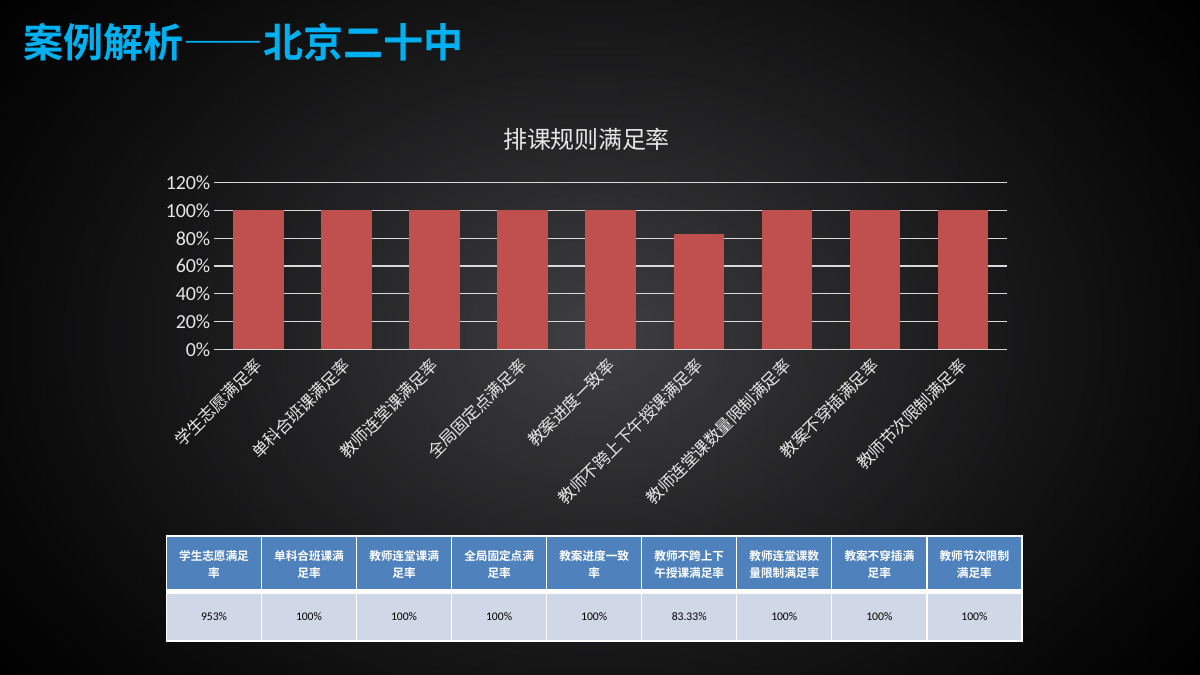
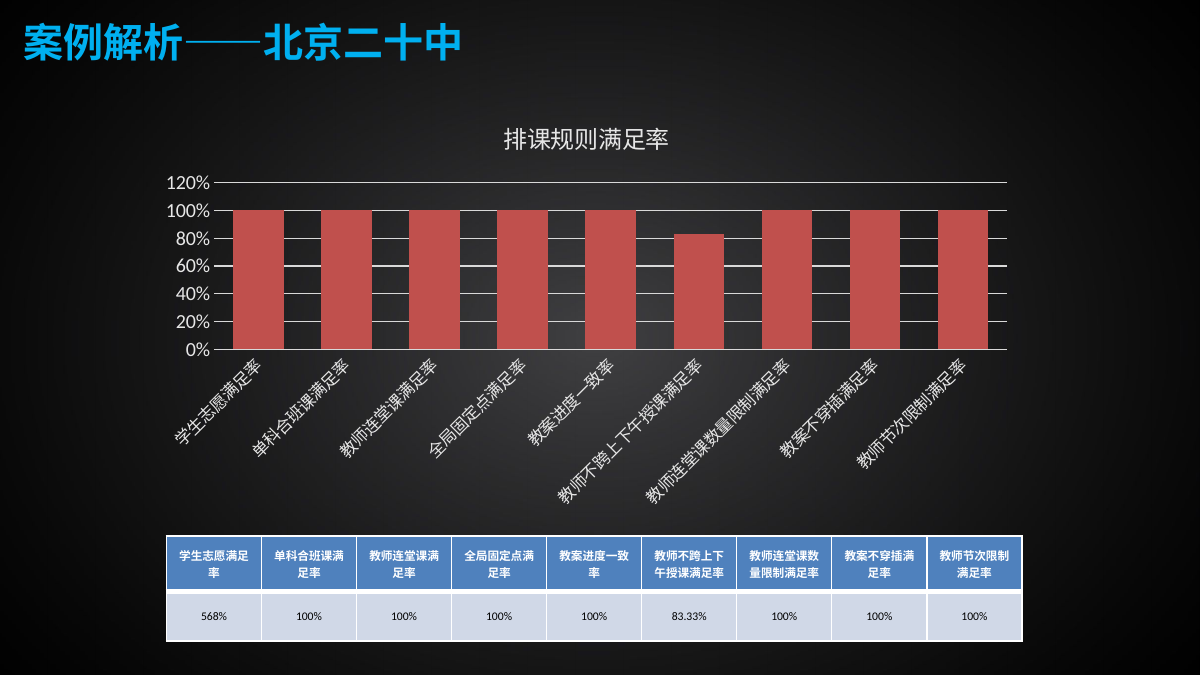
953%: 953% -> 568%
